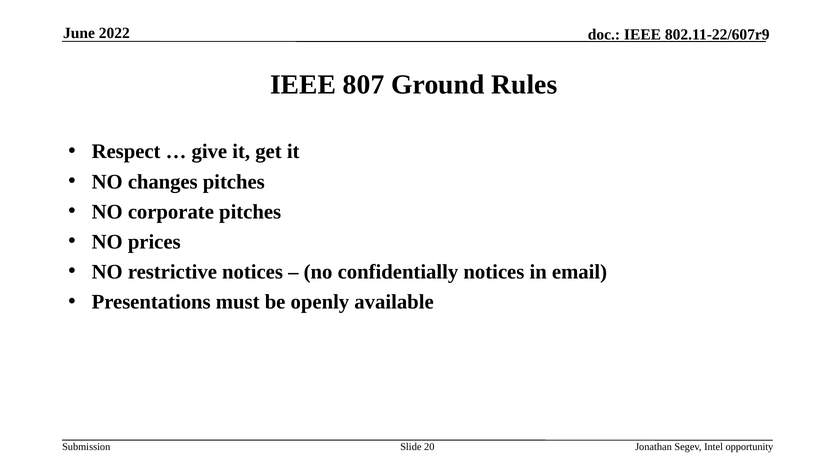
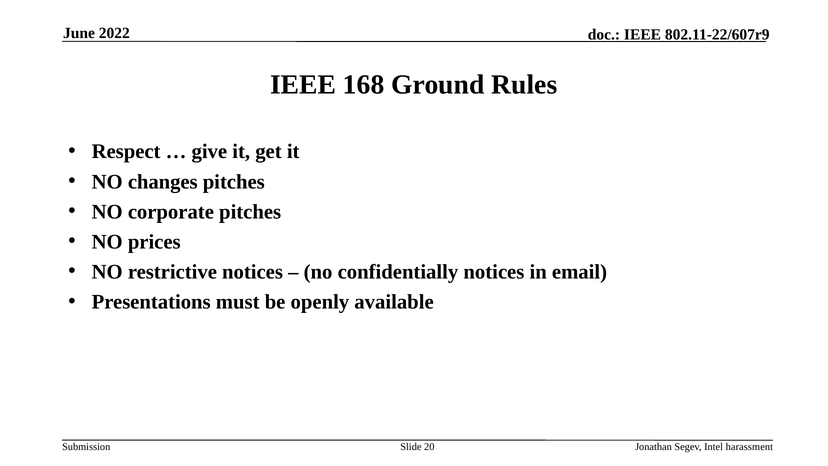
807: 807 -> 168
opportunity: opportunity -> harassment
